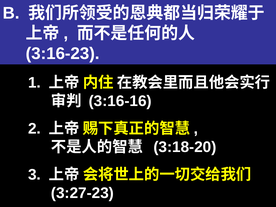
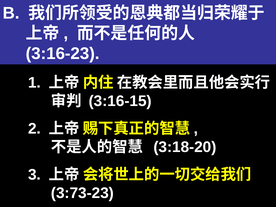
3:16-16: 3:16-16 -> 3:16-15
3:27-23: 3:27-23 -> 3:73-23
